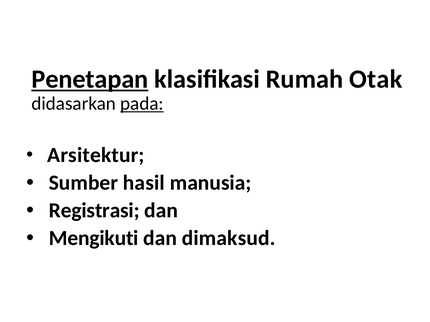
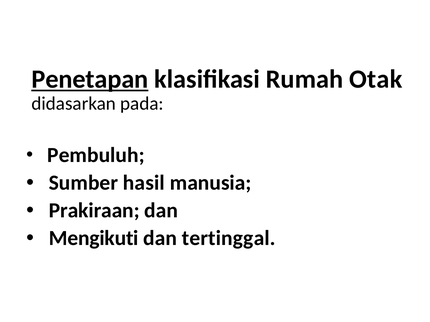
pada underline: present -> none
Arsitektur: Arsitektur -> Pembuluh
Registrasi: Registrasi -> Prakiraan
dimaksud: dimaksud -> tertinggal
